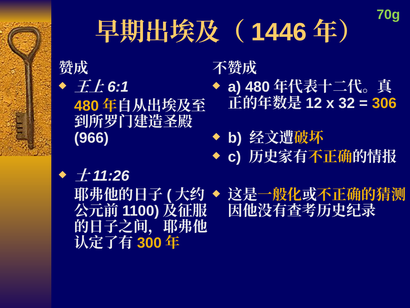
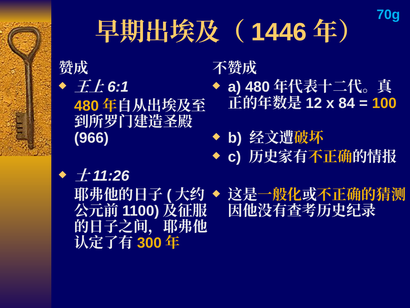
70g colour: light green -> light blue
32: 32 -> 84
306: 306 -> 100
